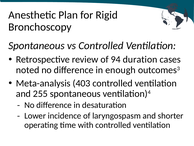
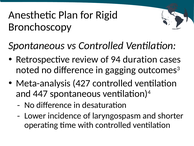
enough: enough -> gagging
403: 403 -> 427
255: 255 -> 447
